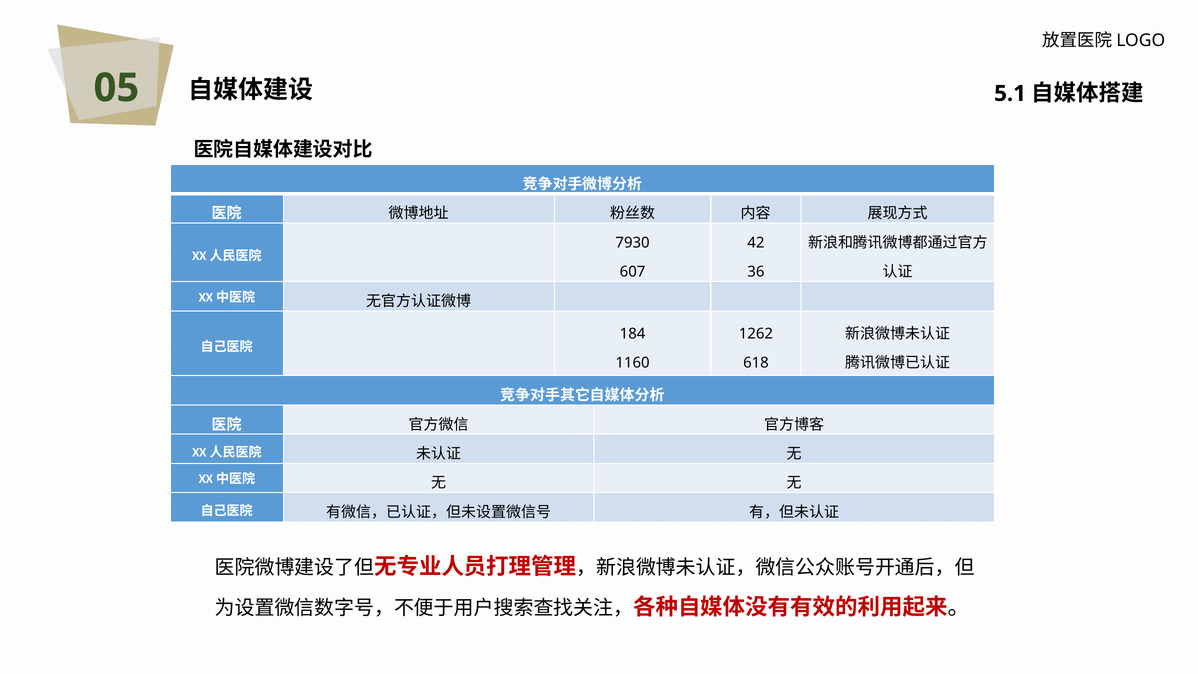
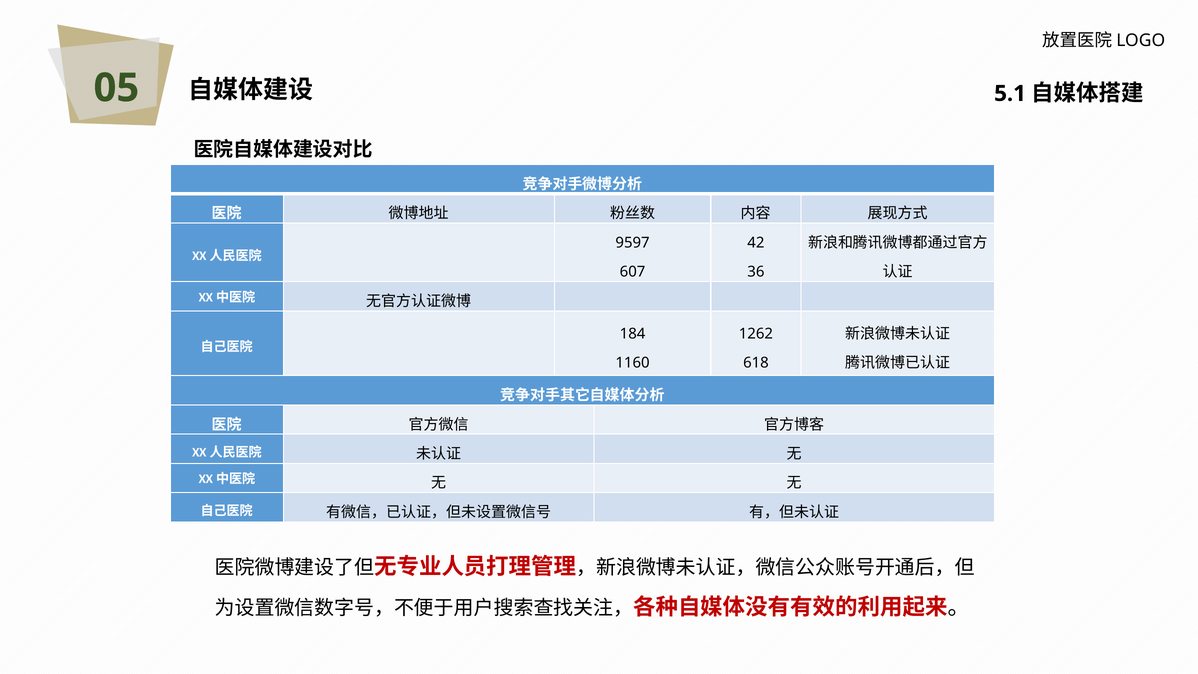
7930: 7930 -> 9597
